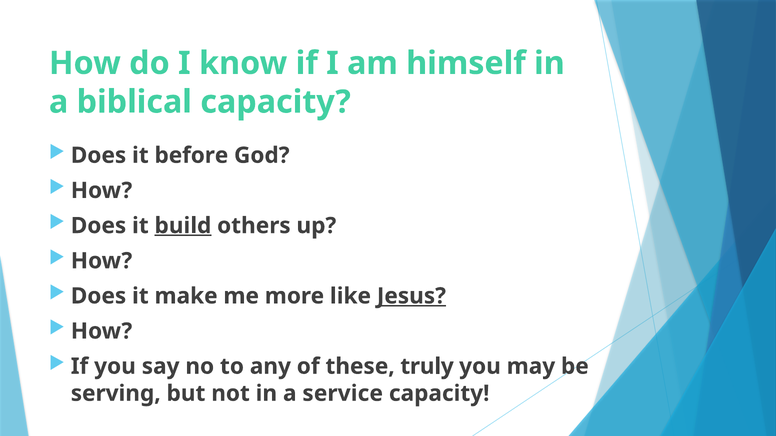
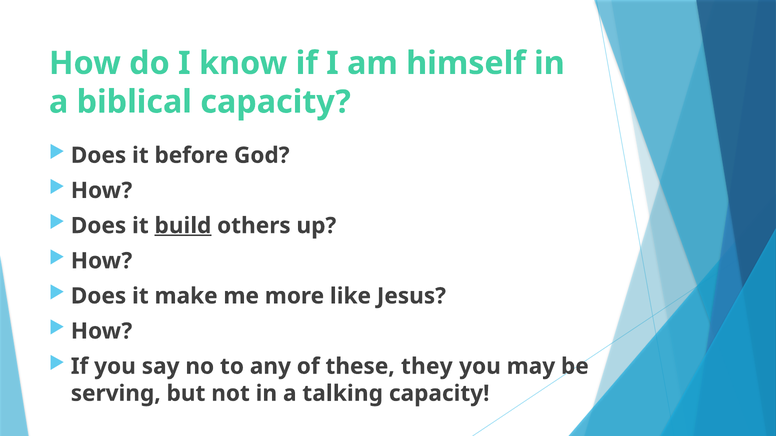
Jesus underline: present -> none
truly: truly -> they
service: service -> talking
